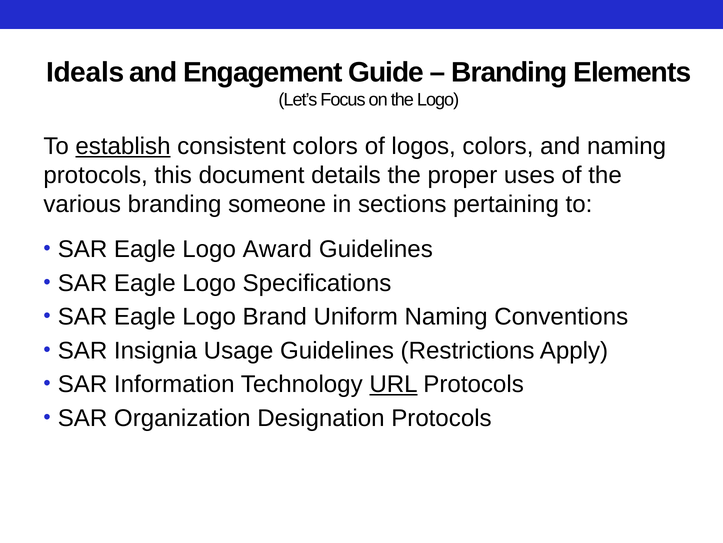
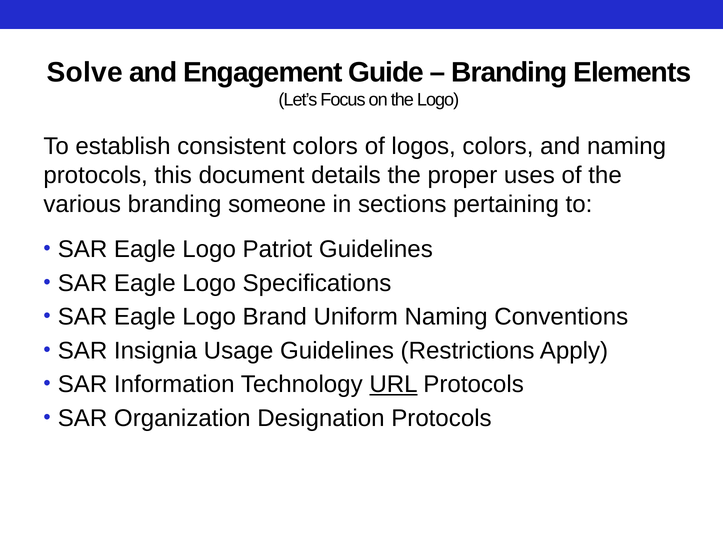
Ideals: Ideals -> Solve
establish underline: present -> none
Award: Award -> Patriot
